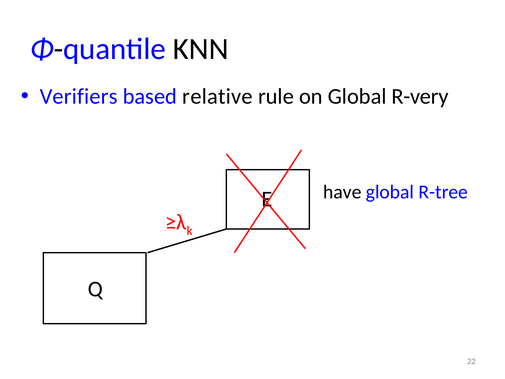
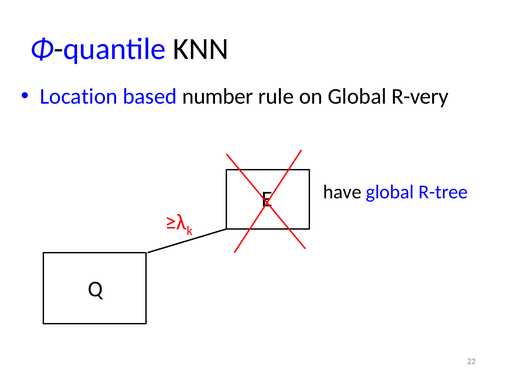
Verifiers: Verifiers -> Location
relative: relative -> number
